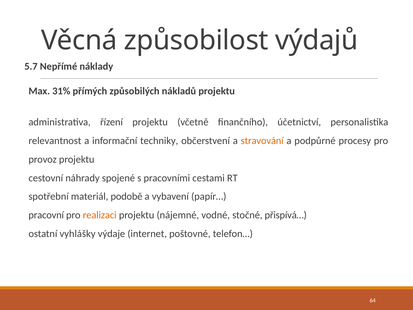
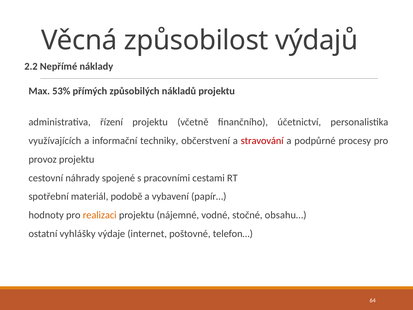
5.7: 5.7 -> 2.2
31%: 31% -> 53%
relevantnost: relevantnost -> využívajících
stravování colour: orange -> red
pracovní: pracovní -> hodnoty
přispívá…: přispívá… -> obsahu…
